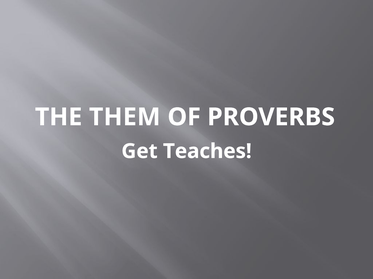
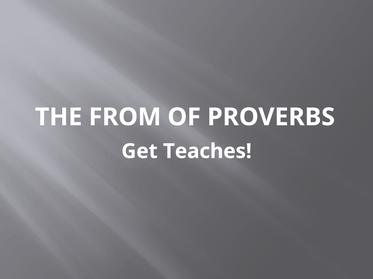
THEM: THEM -> FROM
